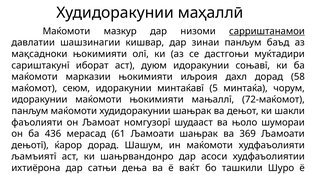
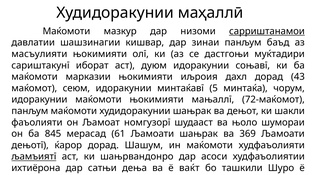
мақсадноки: мақсадноки -> масъулияти
58: 58 -> 43
436: 436 -> 845
љамъиятї underline: none -> present
